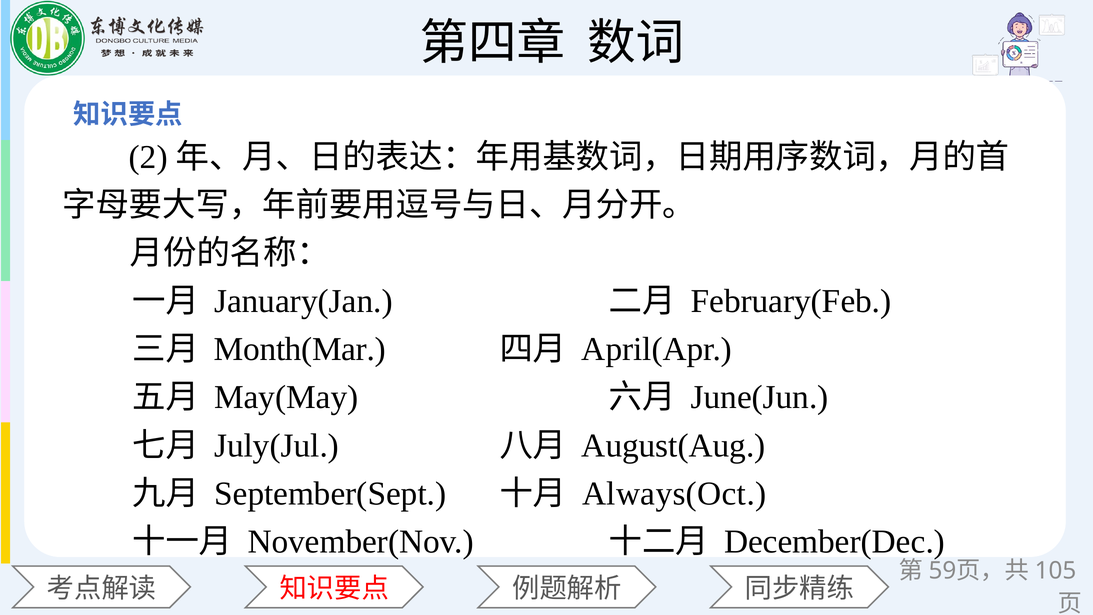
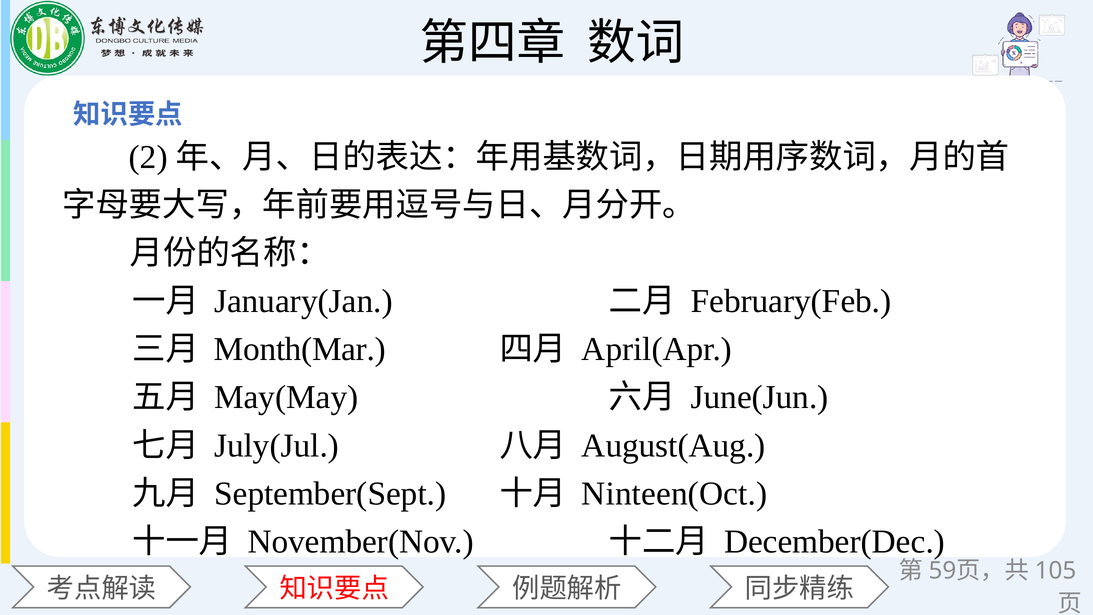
Always(Oct: Always(Oct -> Ninteen(Oct
